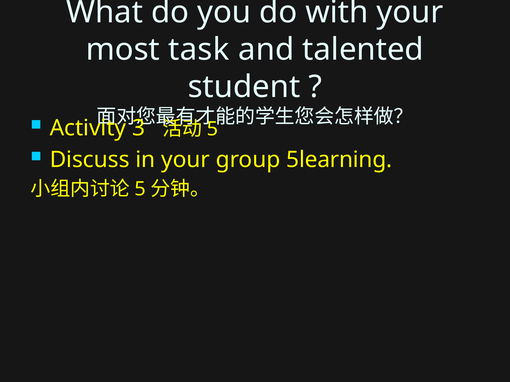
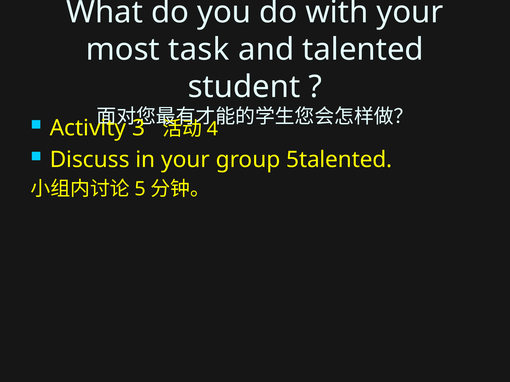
5 at (212, 129): 5 -> 4
5learning: 5learning -> 5talented
